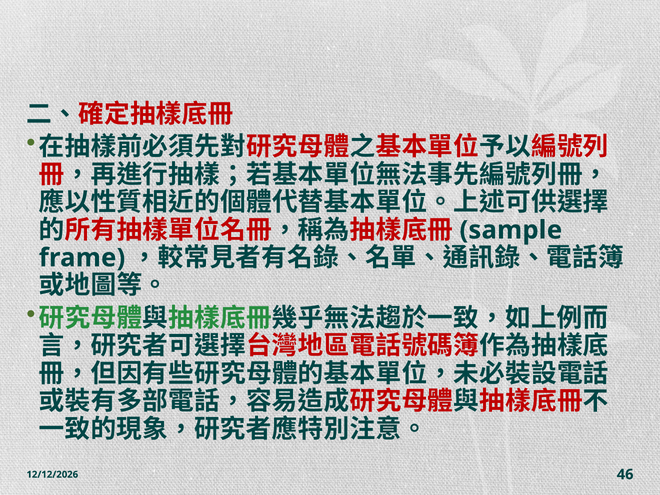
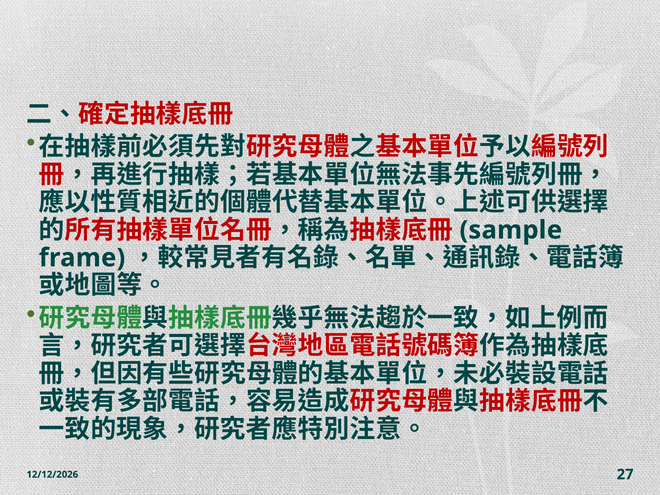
46: 46 -> 27
